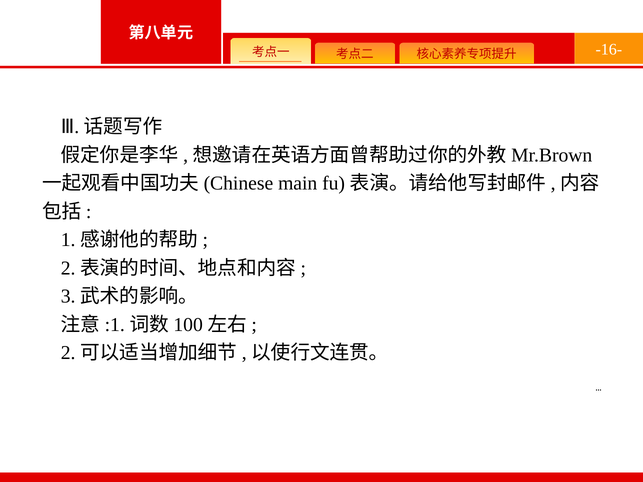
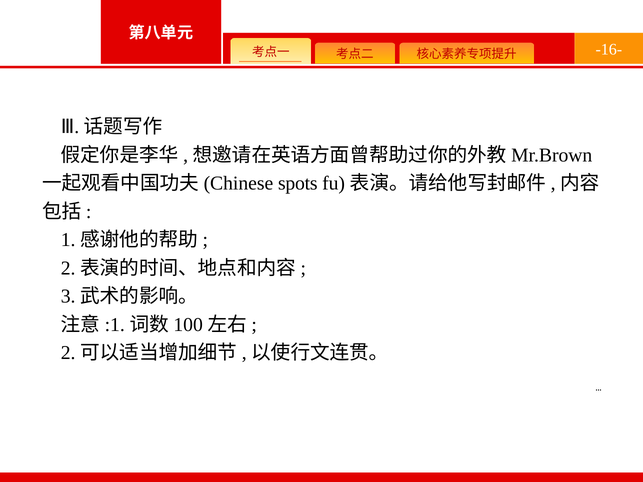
main: main -> spots
